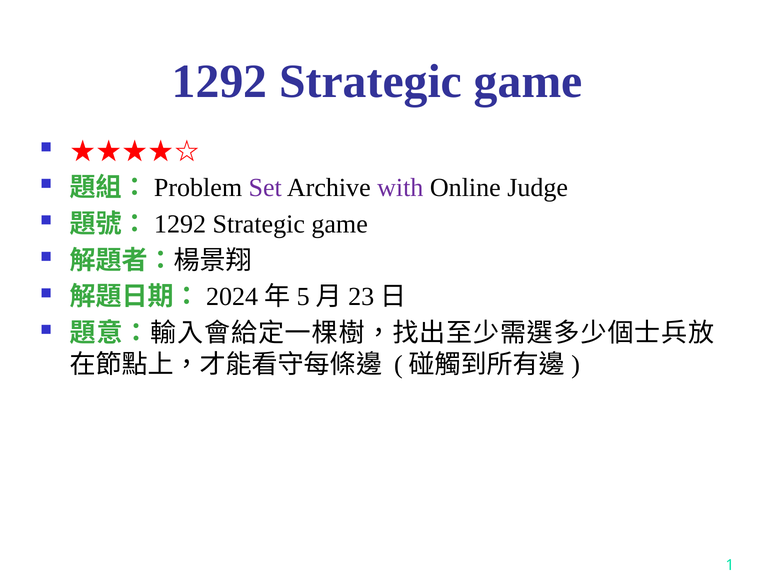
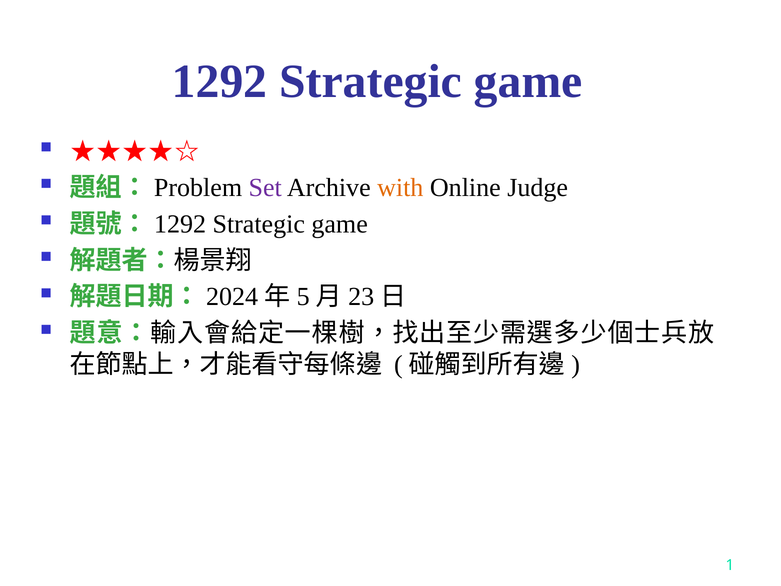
with colour: purple -> orange
